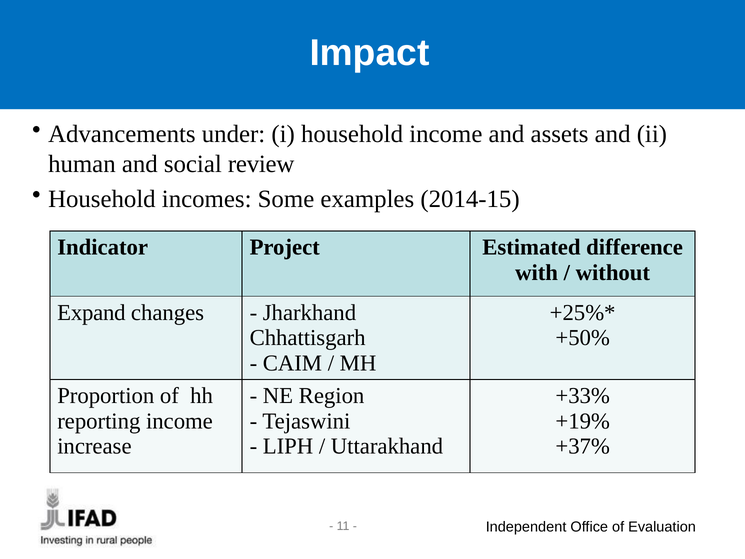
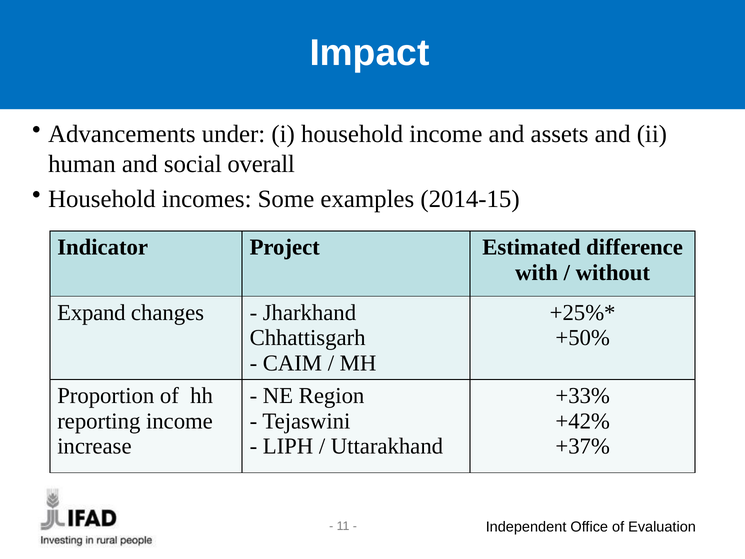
review: review -> overall
+19%: +19% -> +42%
